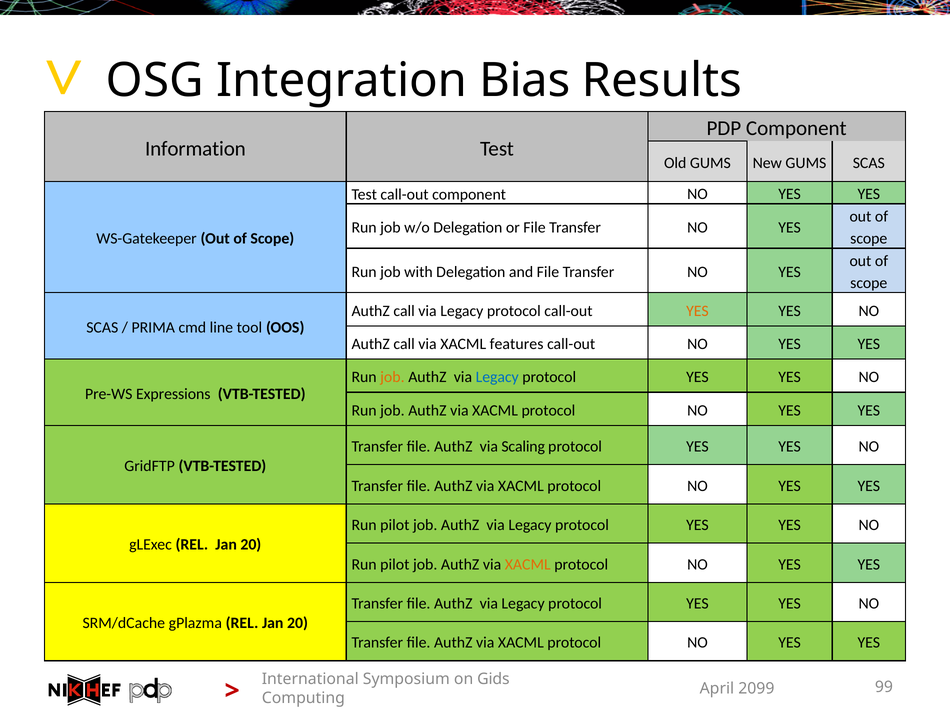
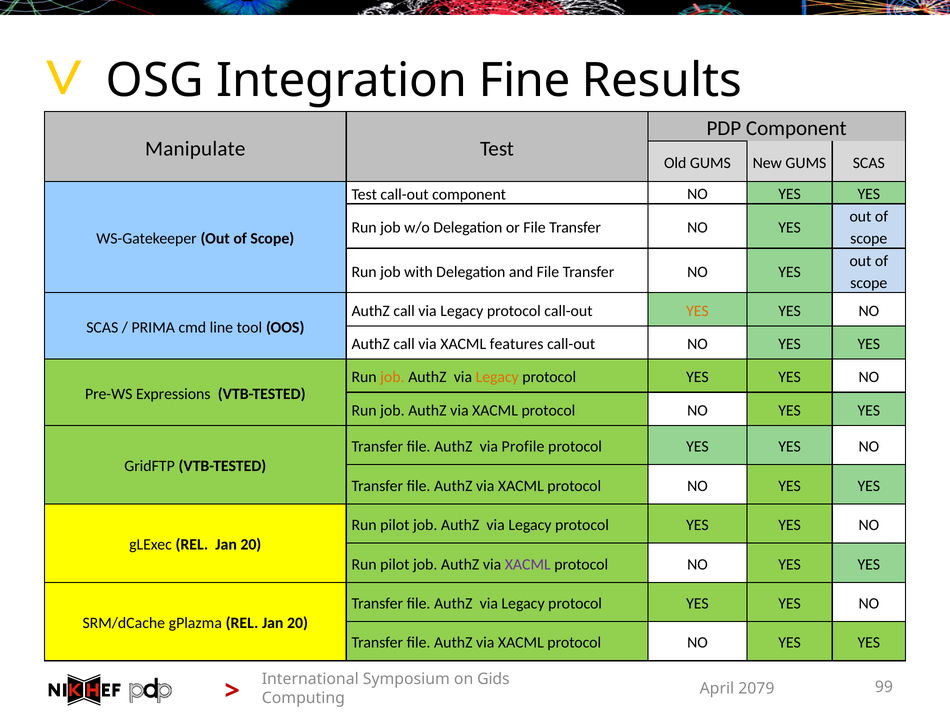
Bias: Bias -> Fine
Information: Information -> Manipulate
Legacy at (497, 377) colour: blue -> orange
Scaling: Scaling -> Profile
XACML at (528, 564) colour: orange -> purple
2099: 2099 -> 2079
